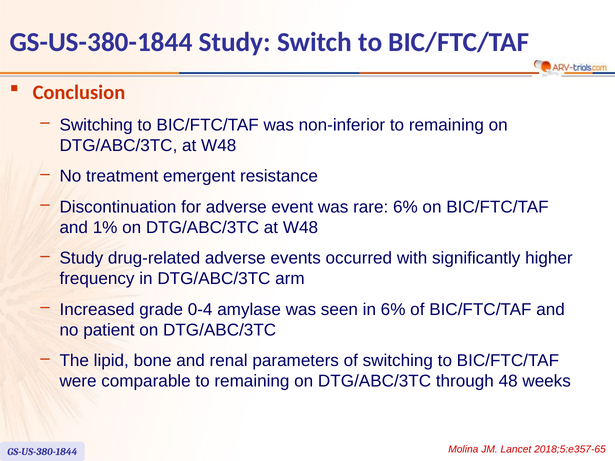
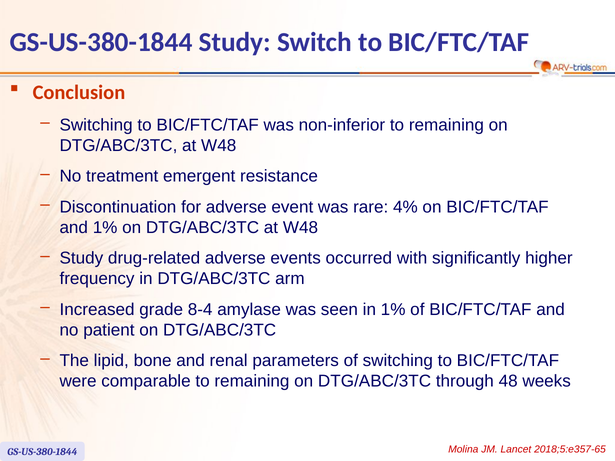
rare 6%: 6% -> 4%
0-4: 0-4 -> 8-4
in 6%: 6% -> 1%
